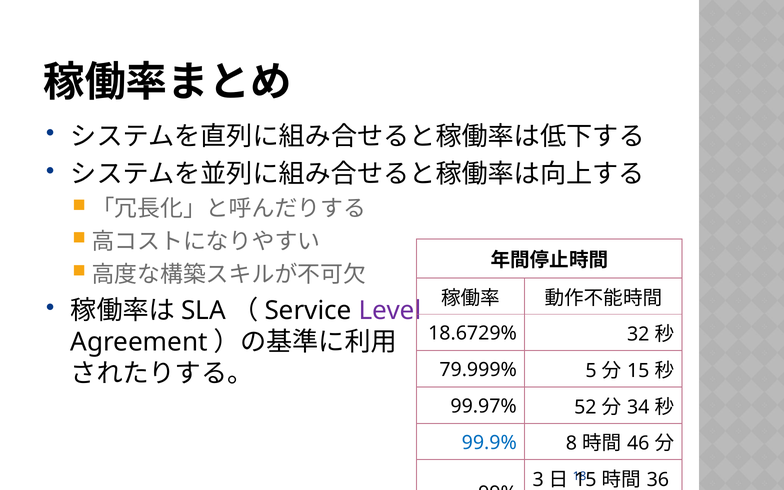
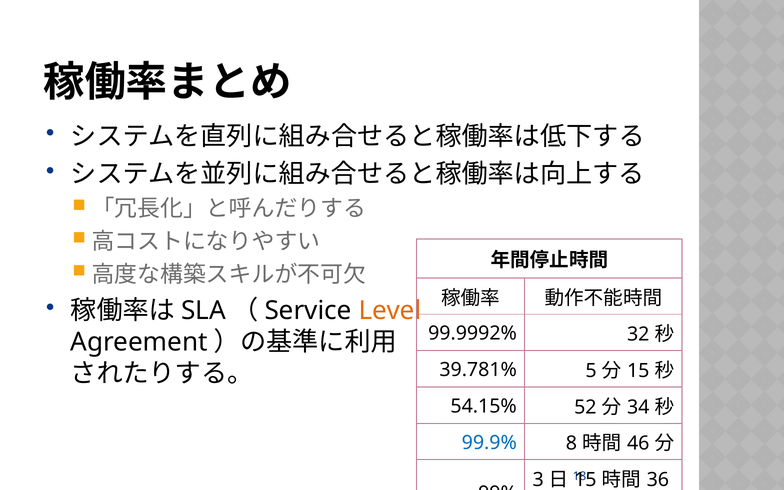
Level colour: purple -> orange
18.6729%: 18.6729% -> 99.9992%
79.999%: 79.999% -> 39.781%
99.97%: 99.97% -> 54.15%
